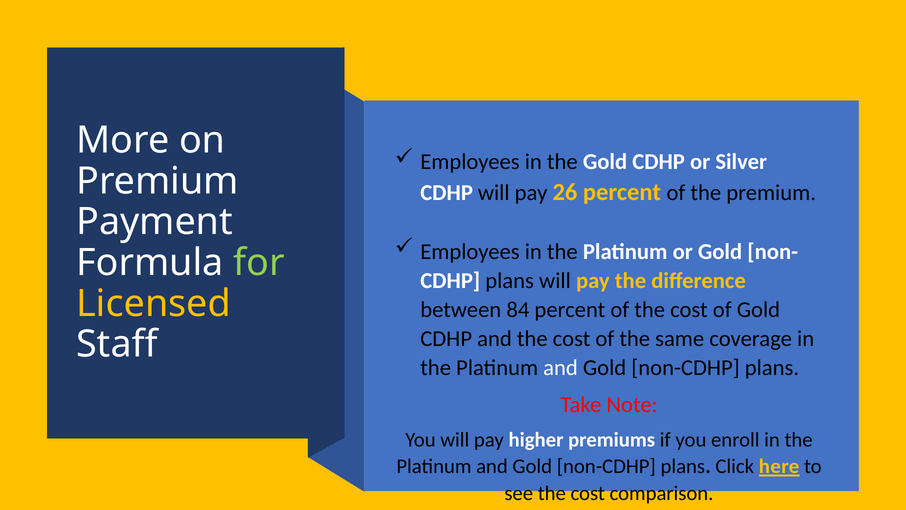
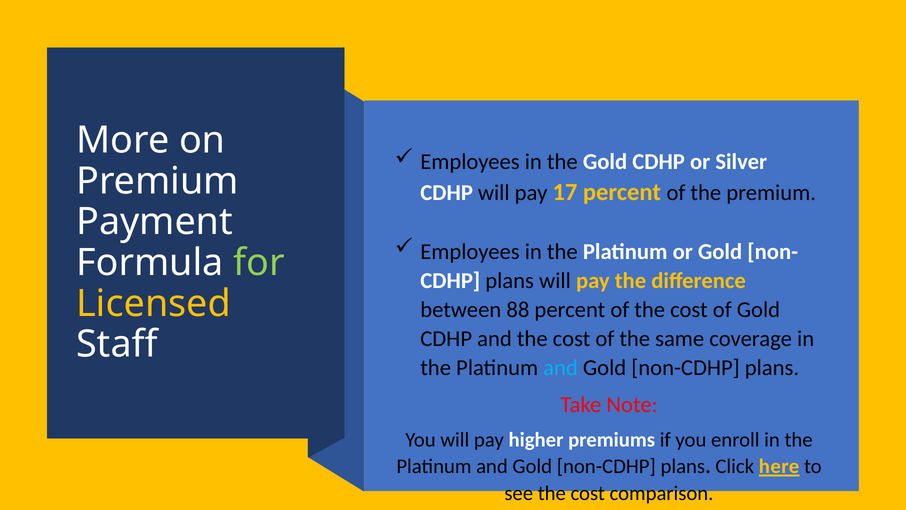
26: 26 -> 17
84: 84 -> 88
and at (561, 368) colour: white -> light blue
